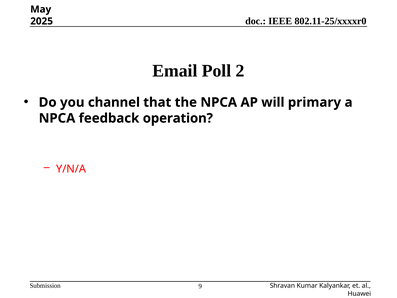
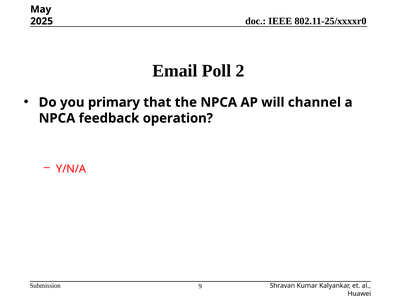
channel: channel -> primary
primary: primary -> channel
